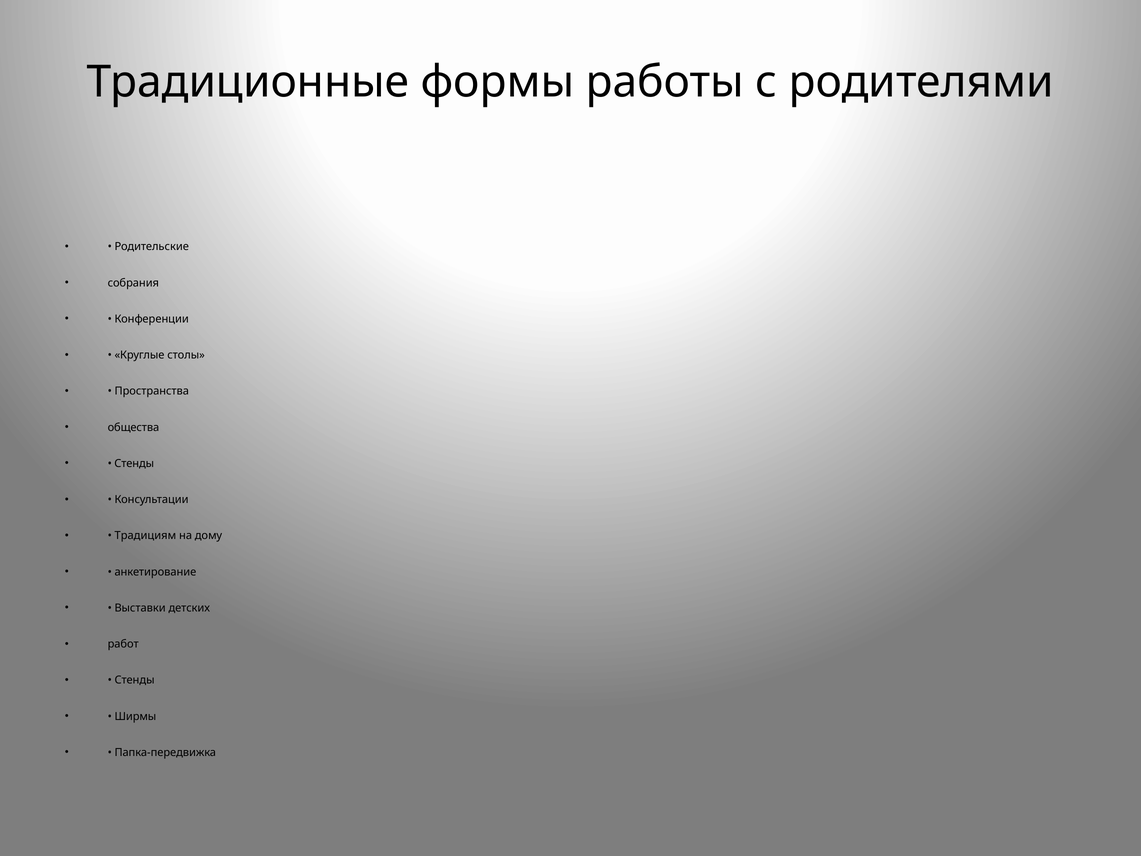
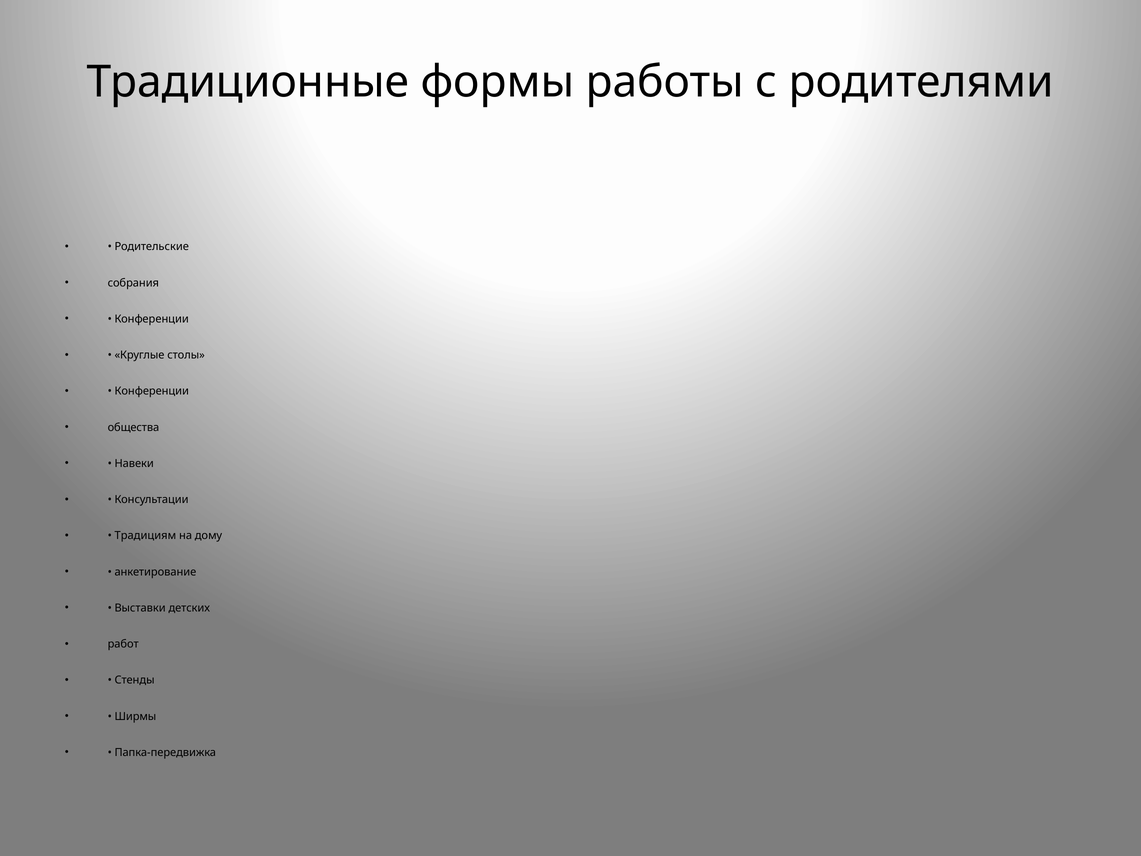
Пространства at (152, 391): Пространства -> Конференции
Стенды at (134, 463): Стенды -> Навеки
